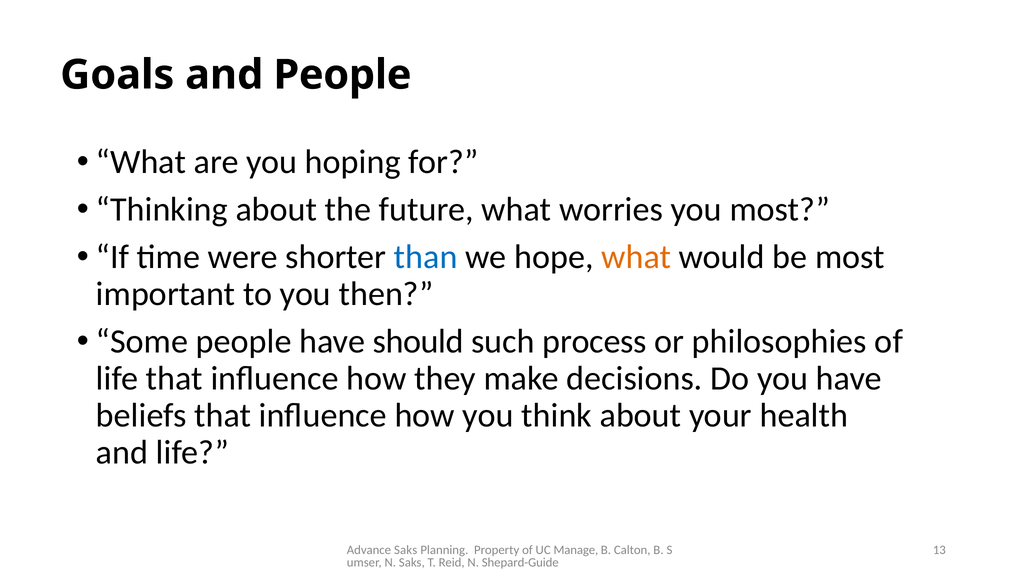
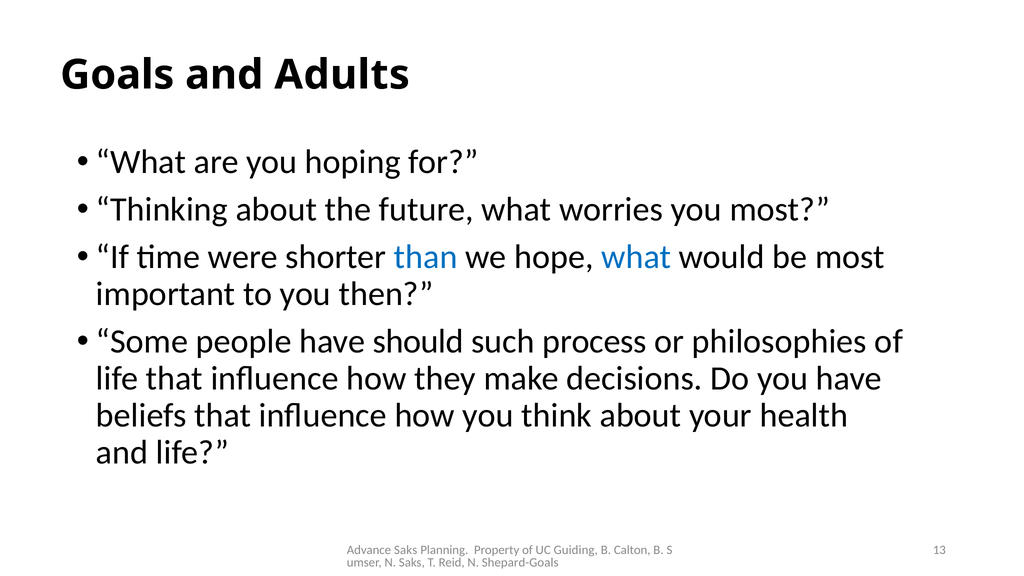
and People: People -> Adults
what at (636, 257) colour: orange -> blue
Manage: Manage -> Guiding
Shepard-Guide: Shepard-Guide -> Shepard-Goals
